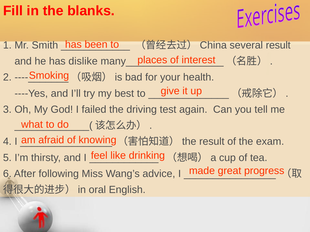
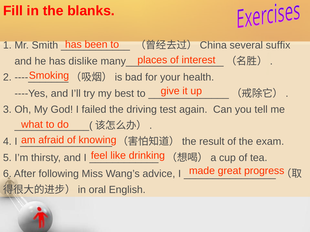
several result: result -> suffix
